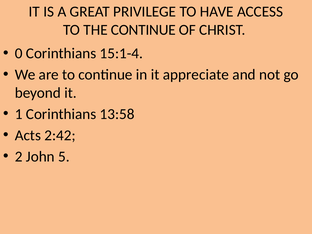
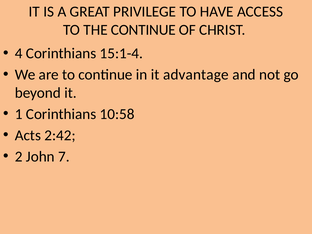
0: 0 -> 4
appreciate: appreciate -> advantage
13:58: 13:58 -> 10:58
5: 5 -> 7
